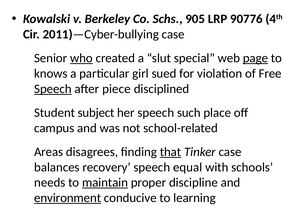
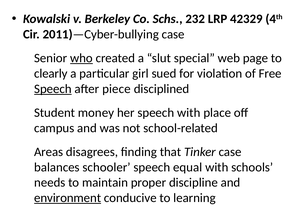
905: 905 -> 232
90776: 90776 -> 42329
page underline: present -> none
knows: knows -> clearly
subject: subject -> money
speech such: such -> with
that underline: present -> none
recovery: recovery -> schooler
maintain underline: present -> none
